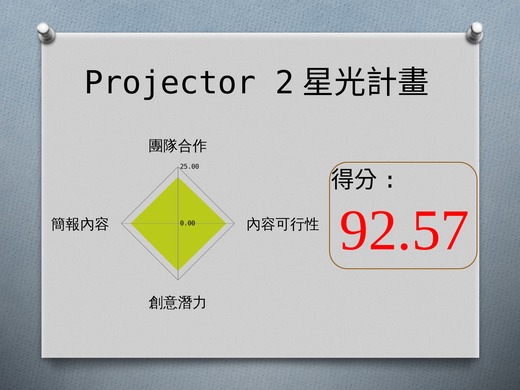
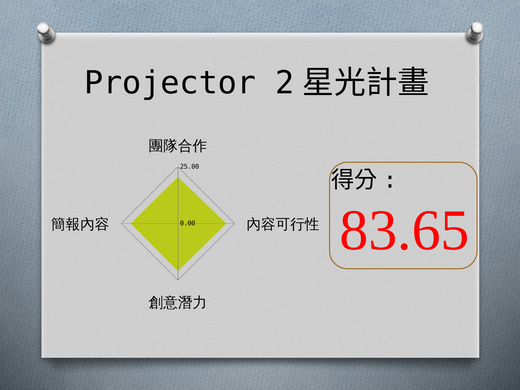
92.57: 92.57 -> 83.65
